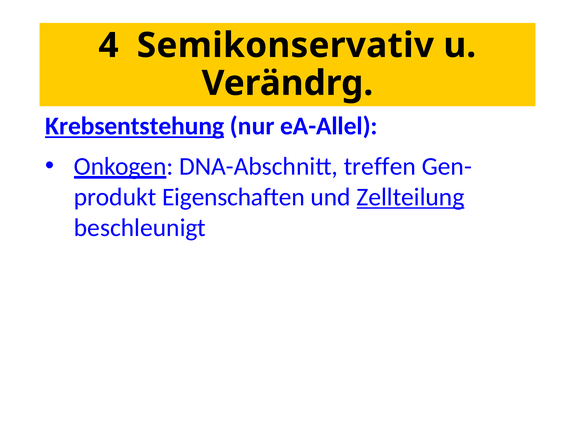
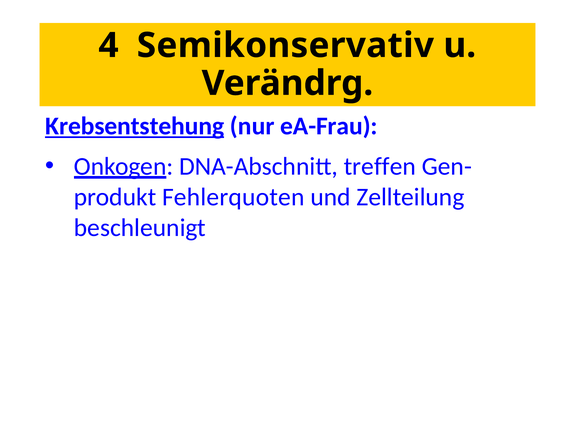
eA-Allel: eA-Allel -> eA-Frau
Eigenschaften: Eigenschaften -> Fehlerquoten
Zellteilung underline: present -> none
